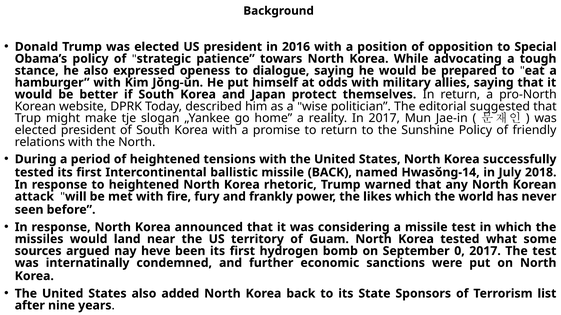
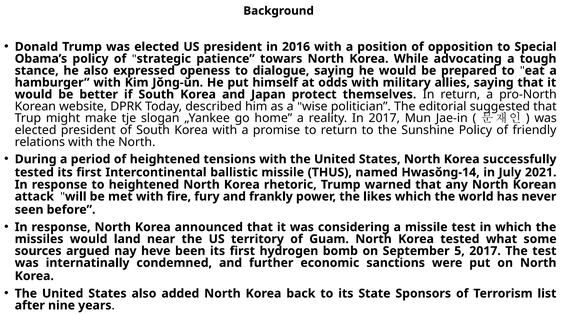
missile BACK: BACK -> THUS
2018: 2018 -> 2021
0: 0 -> 5
